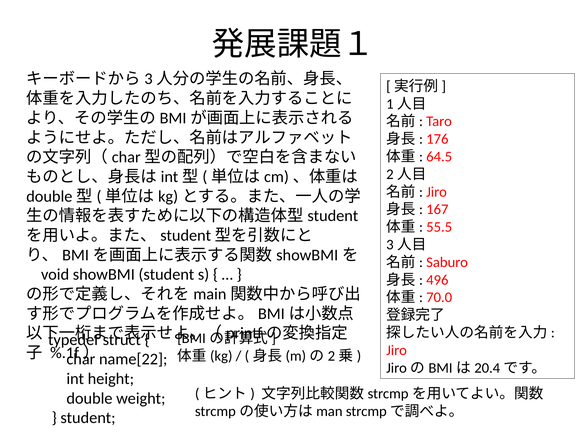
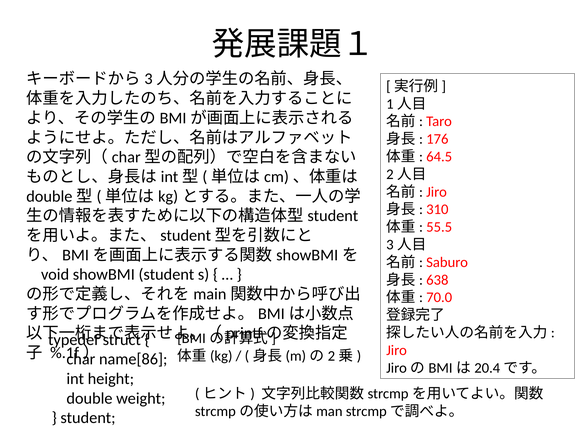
167: 167 -> 310
496: 496 -> 638
name[22: name[22 -> name[86
